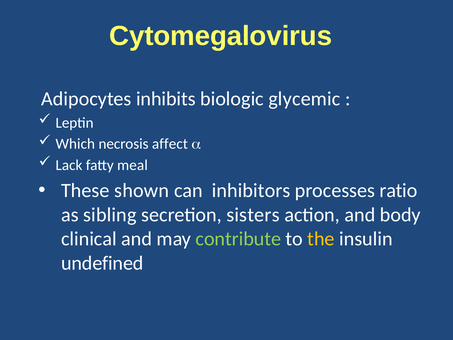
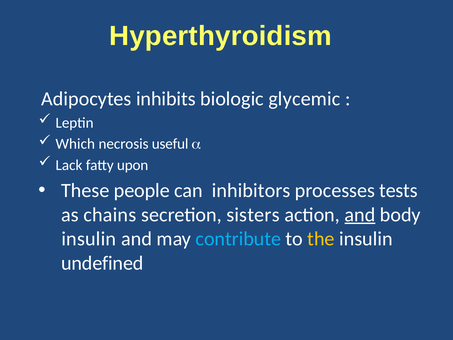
Cytomegalovirus: Cytomegalovirus -> Hyperthyroidism
affect: affect -> useful
meal: meal -> upon
shown: shown -> people
ratio: ratio -> tests
sibling: sibling -> chains
and at (360, 215) underline: none -> present
clinical at (89, 239): clinical -> insulin
contribute colour: light green -> light blue
